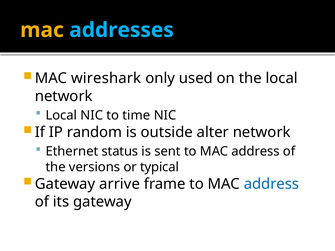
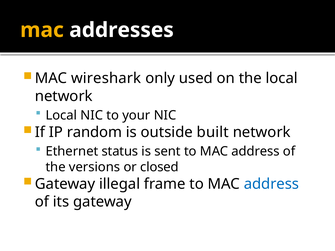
addresses colour: light blue -> white
time: time -> your
alter: alter -> built
typical: typical -> closed
arrive: arrive -> illegal
